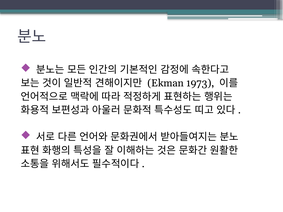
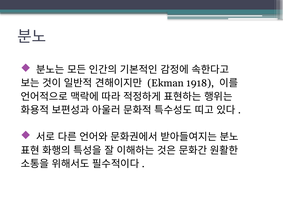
1973: 1973 -> 1918
